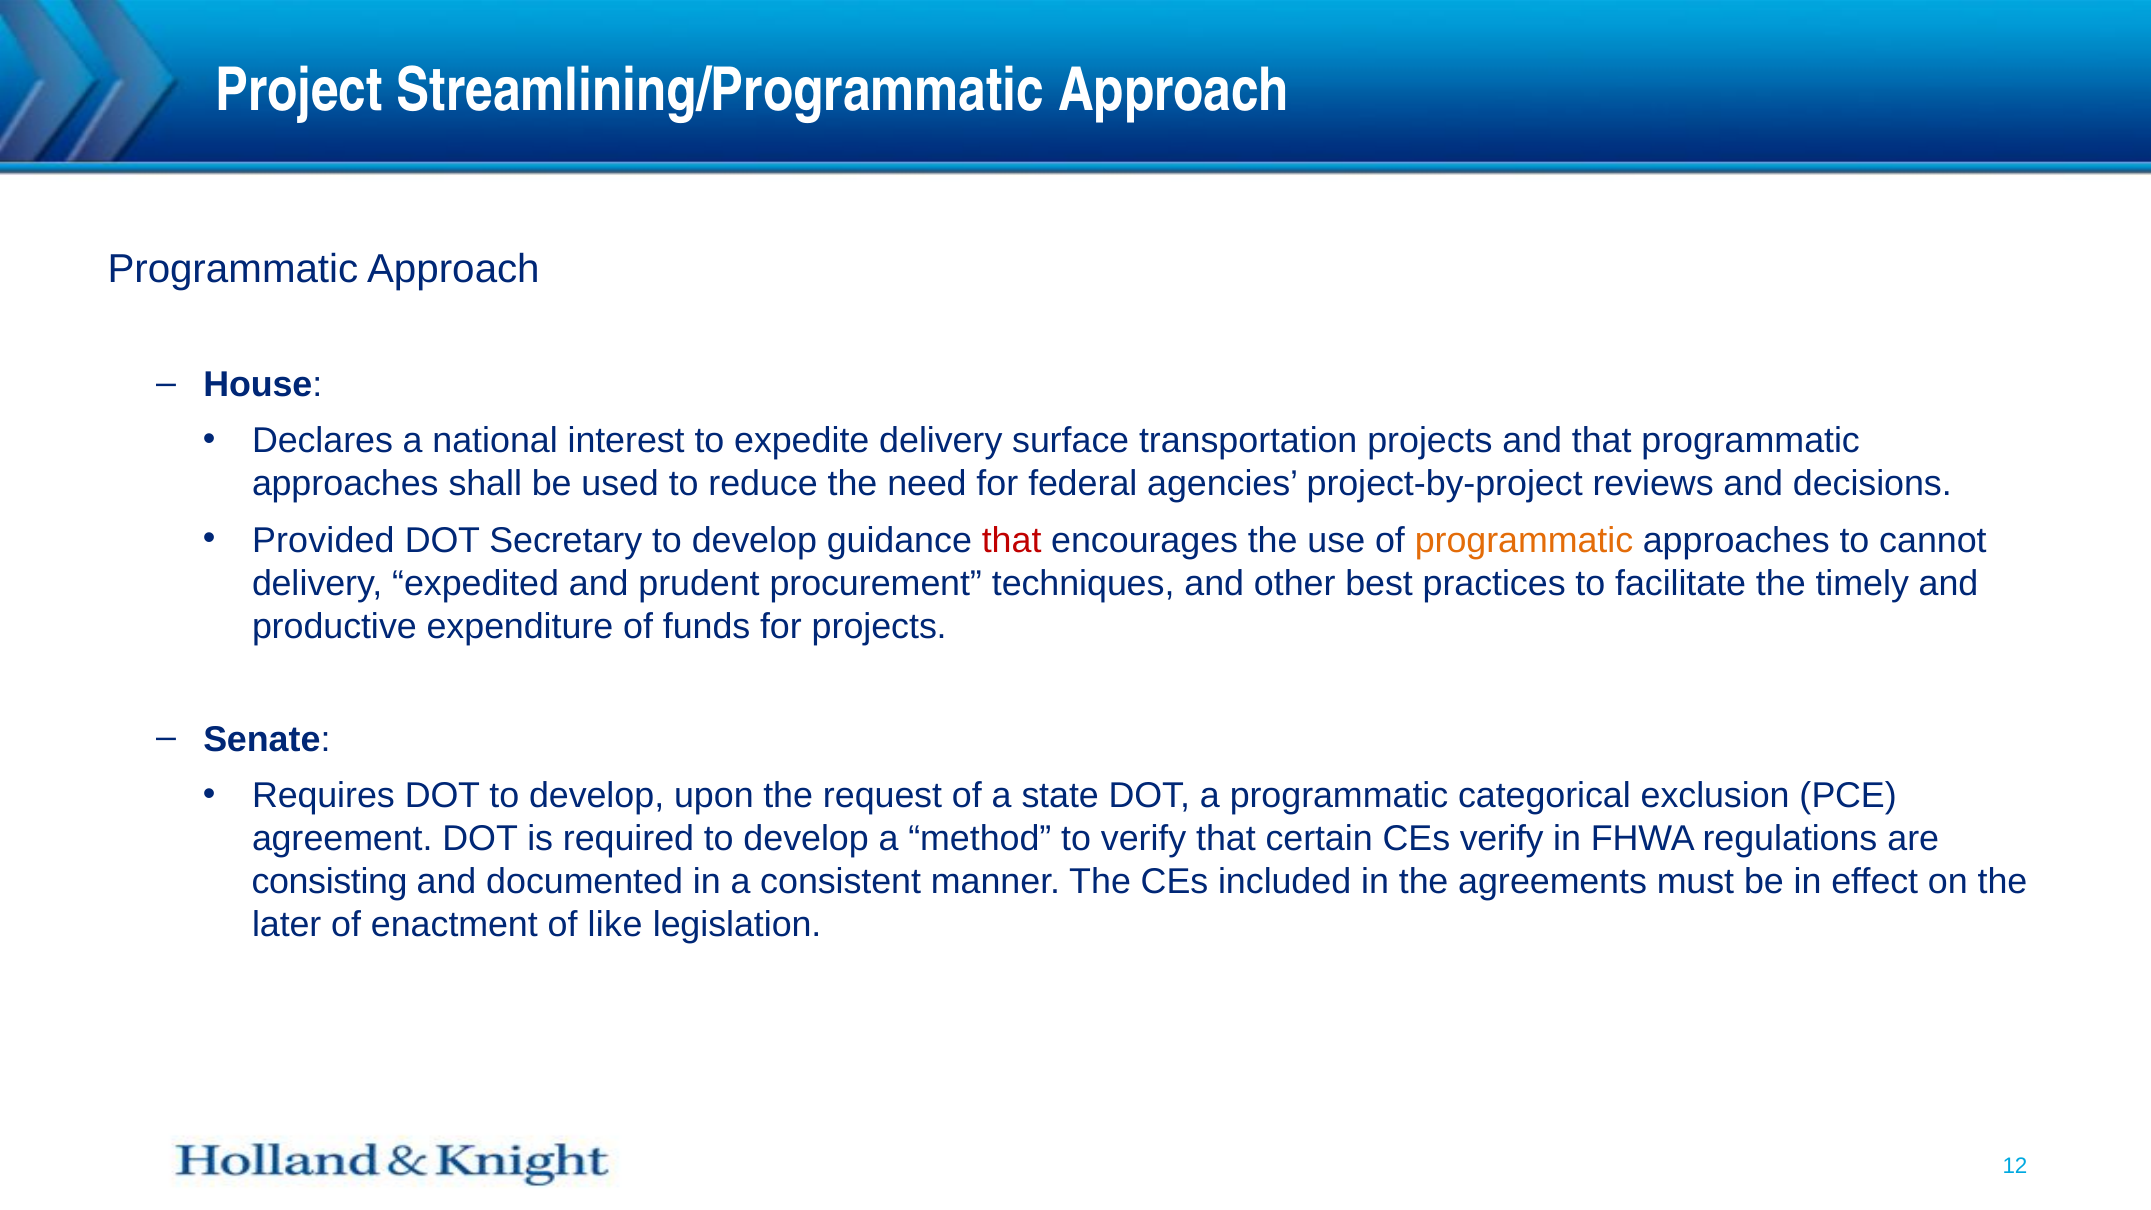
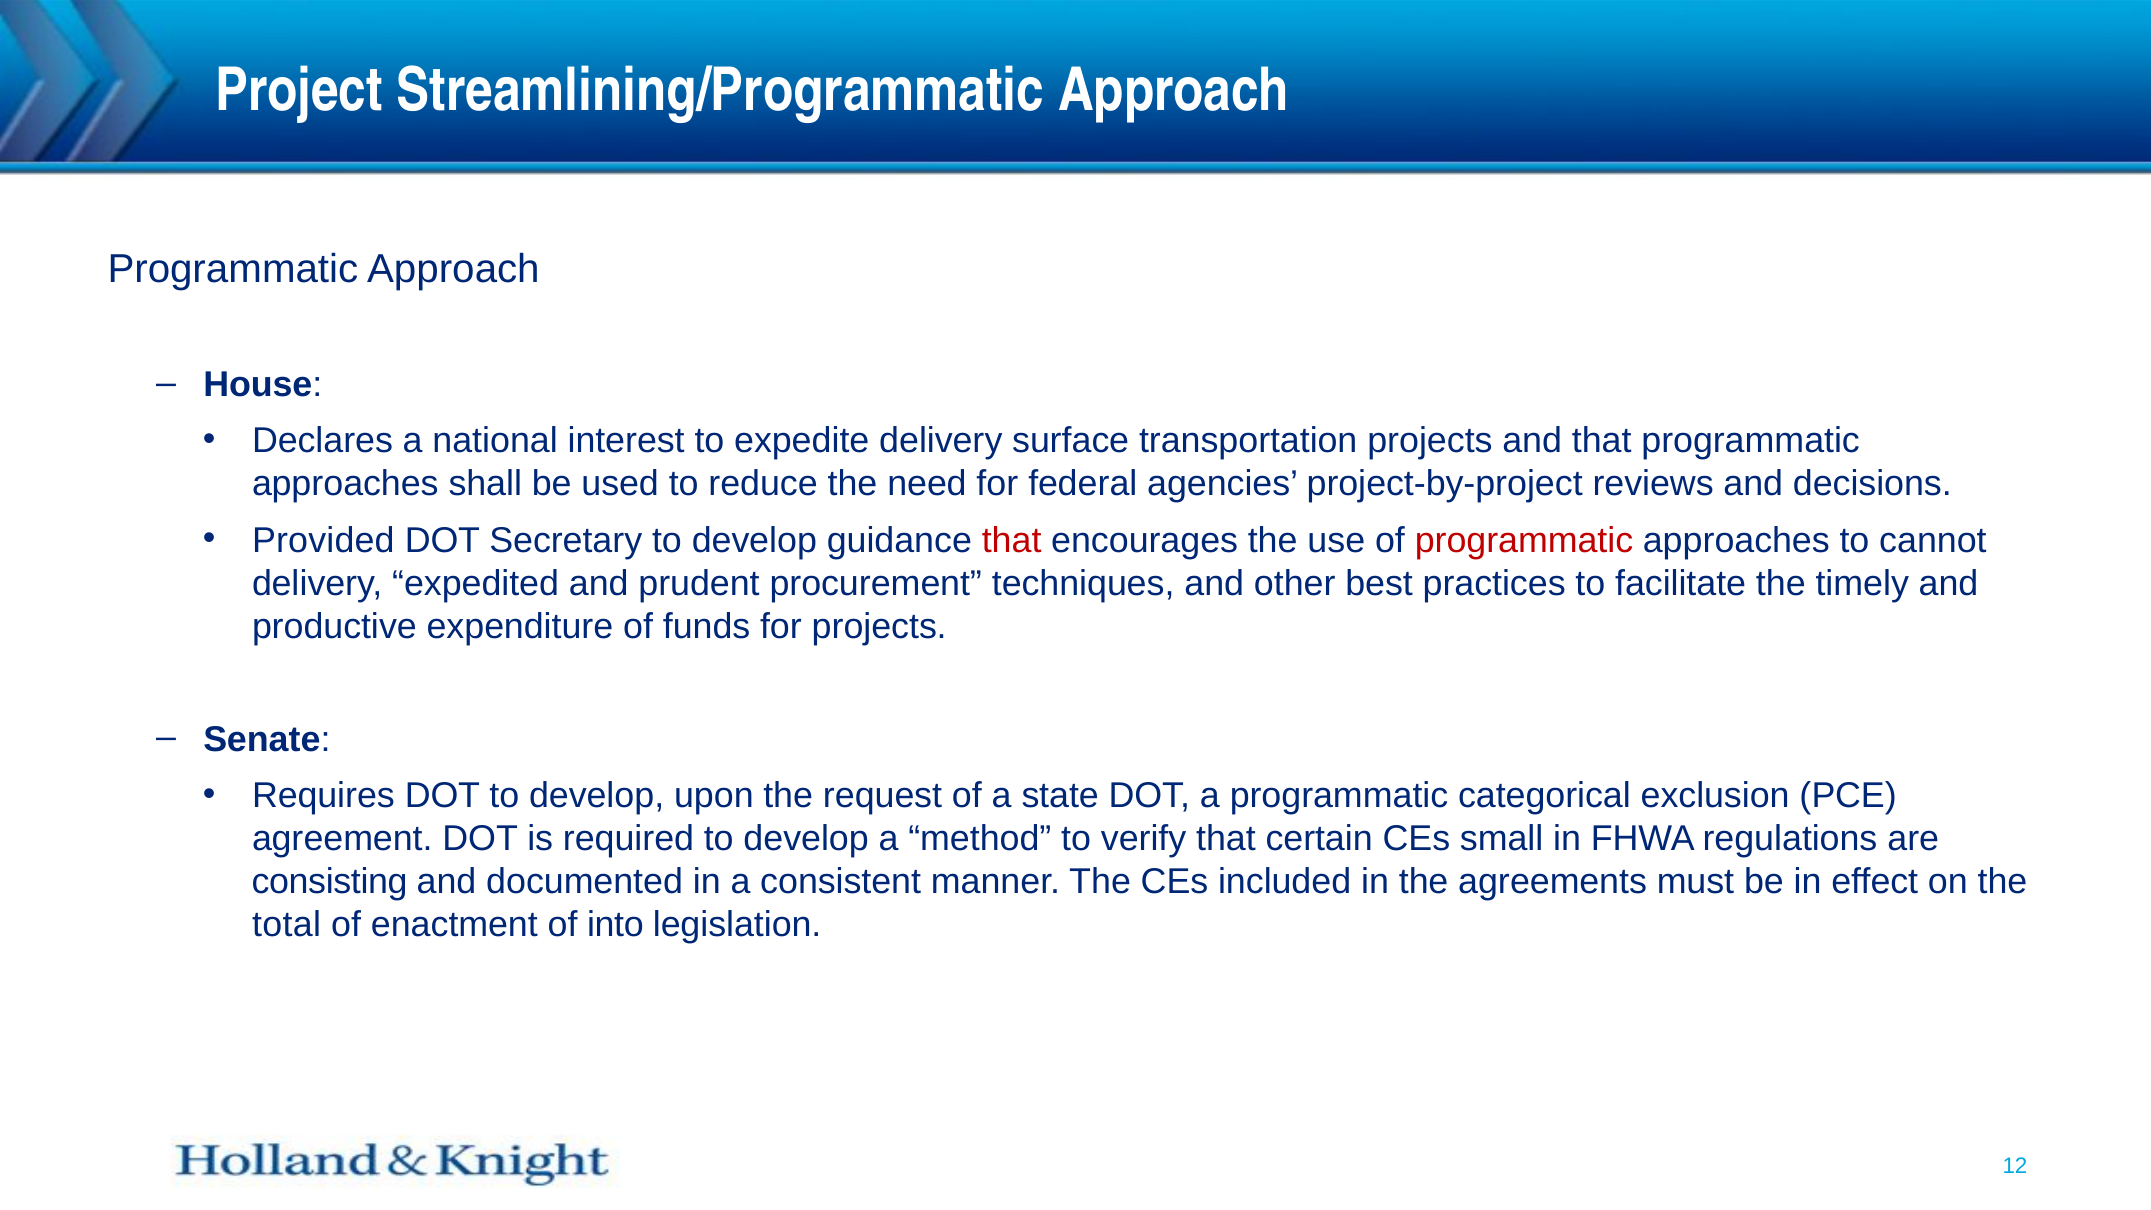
programmatic at (1524, 540) colour: orange -> red
CEs verify: verify -> small
later: later -> total
like: like -> into
